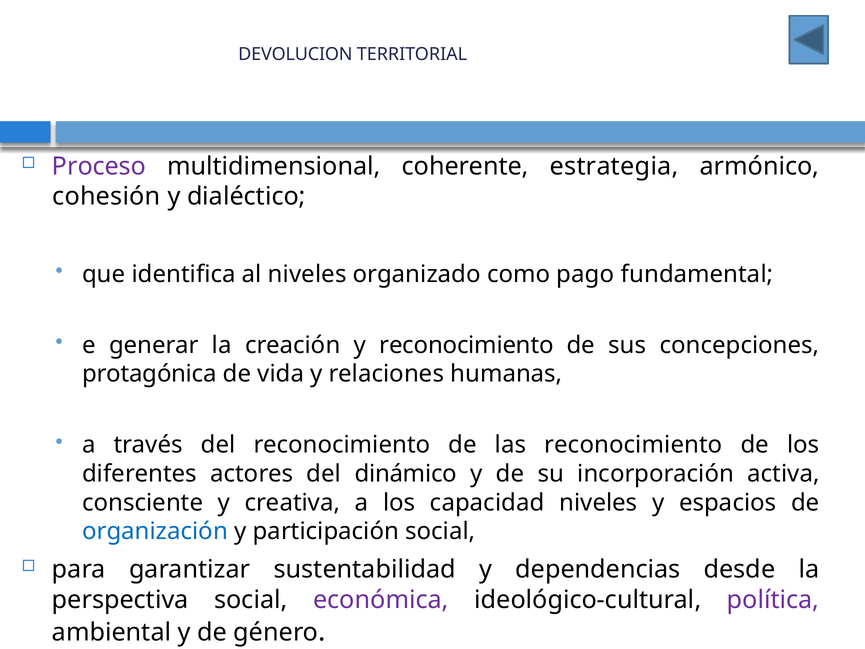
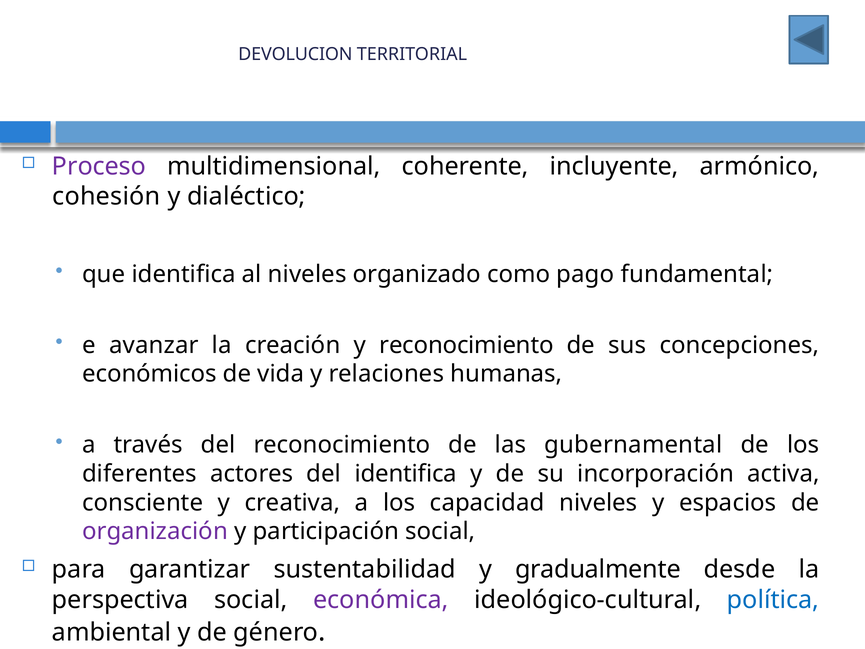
estrategia: estrategia -> incluyente
generar: generar -> avanzar
protagónica: protagónica -> económicos
las reconocimiento: reconocimiento -> gubernamental
del dinámico: dinámico -> identifica
organización colour: blue -> purple
dependencias: dependencias -> gradualmente
política colour: purple -> blue
